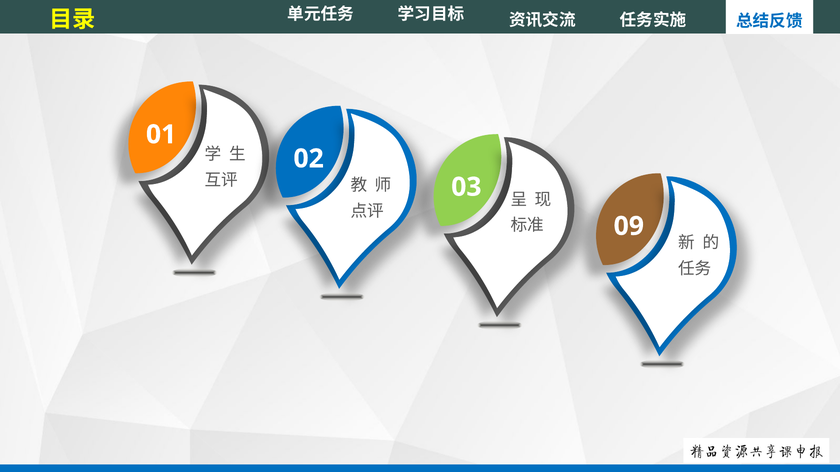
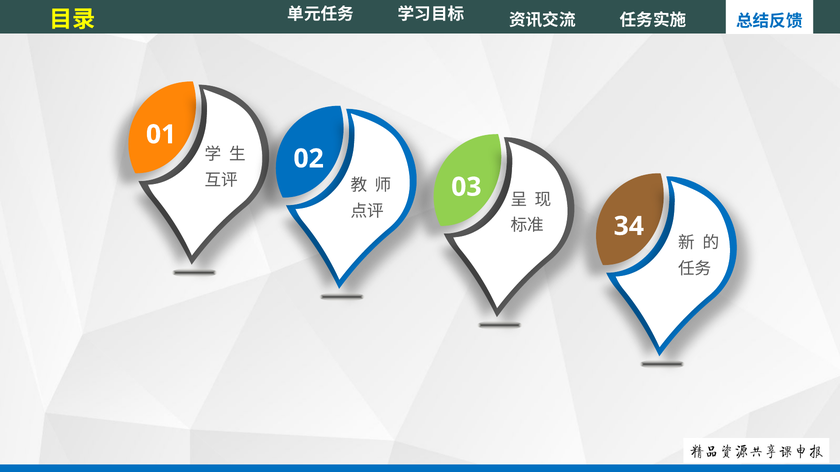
09: 09 -> 34
